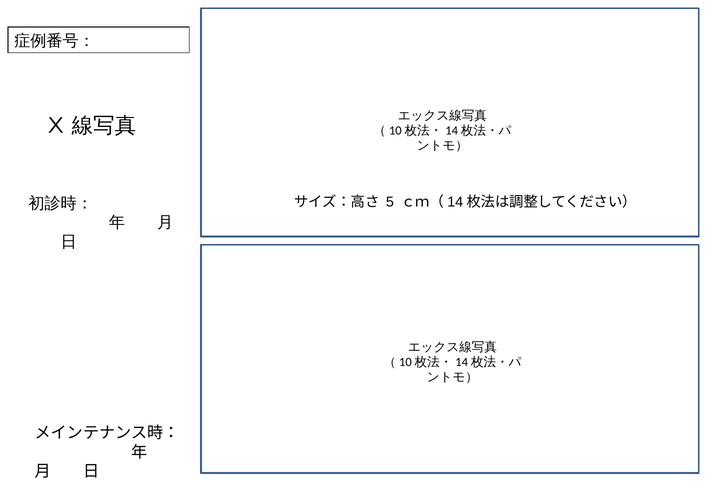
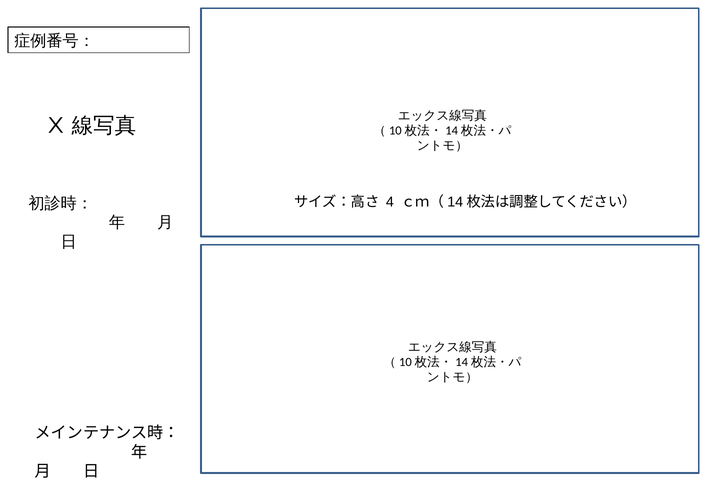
5: 5 -> 4
